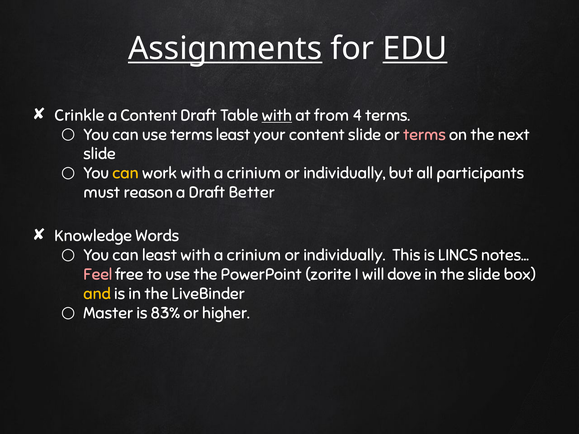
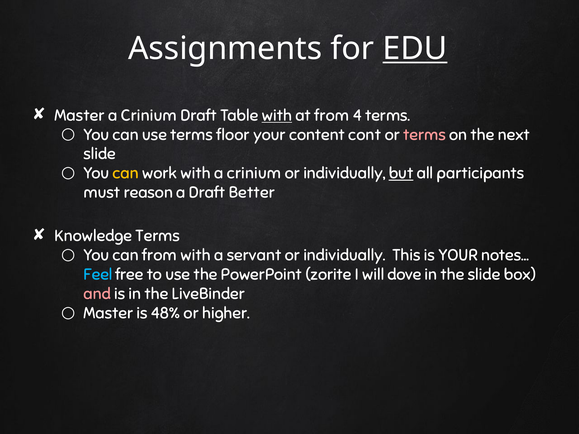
Assignments underline: present -> none
Crinkle at (80, 115): Crinkle -> Master
Content at (149, 115): Content -> Crinium
terms least: least -> floor
content slide: slide -> cont
but underline: none -> present
Knowledge Words: Words -> Terms
can least: least -> from
crinium at (254, 255): crinium -> servant
is LINCS: LINCS -> YOUR
Feel colour: pink -> light blue
and colour: yellow -> pink
83%: 83% -> 48%
